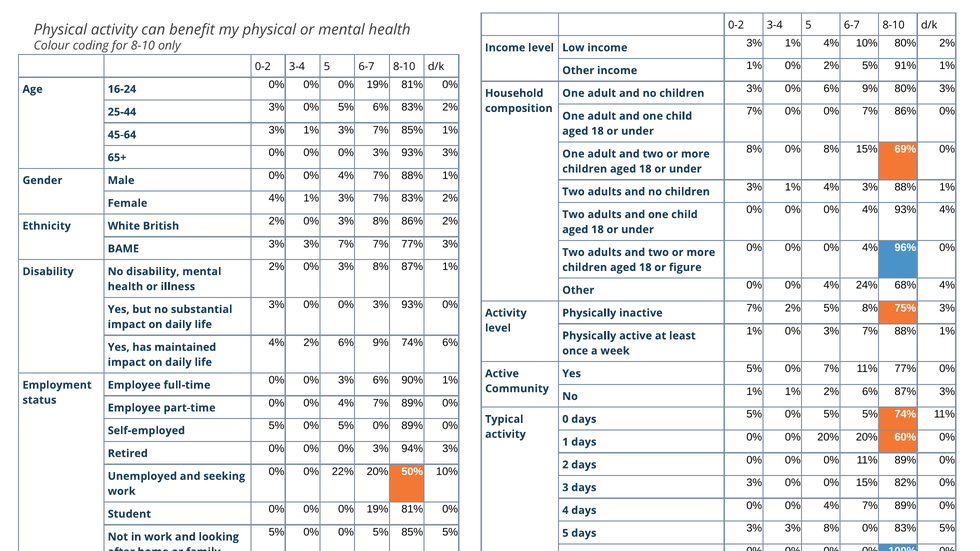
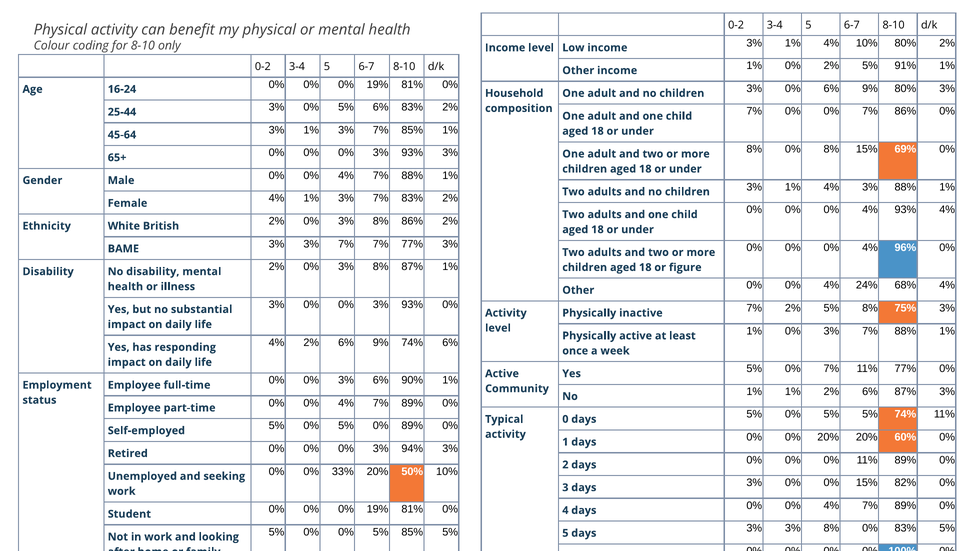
maintained: maintained -> responding
22%: 22% -> 33%
